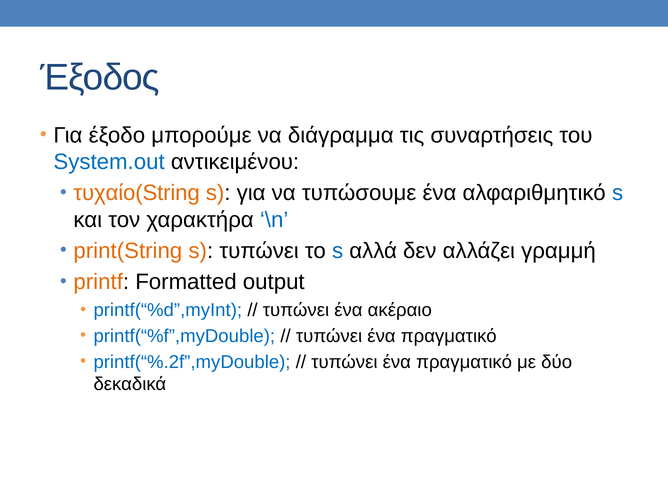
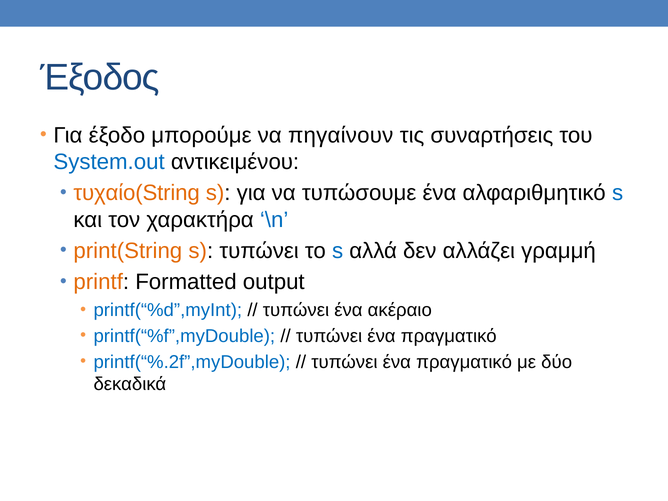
διάγραμμα: διάγραμμα -> πηγαίνουν
